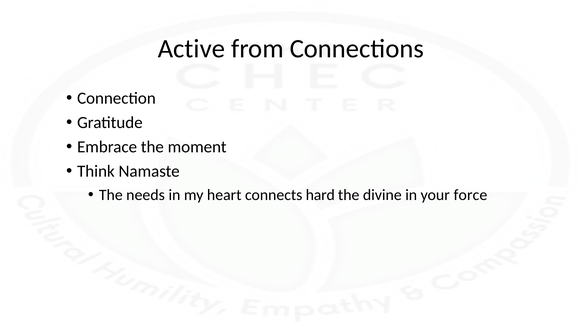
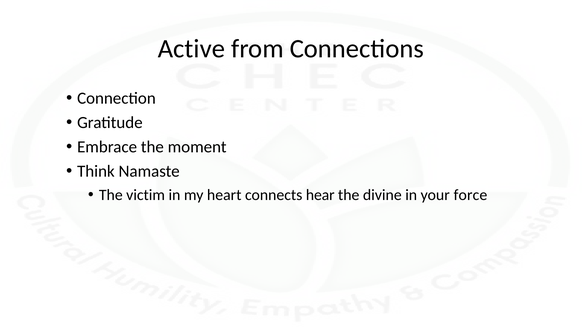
needs: needs -> victim
hard: hard -> hear
